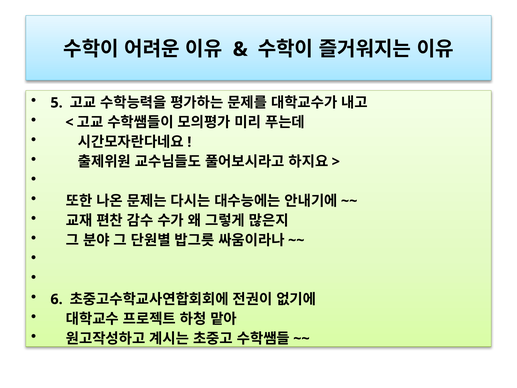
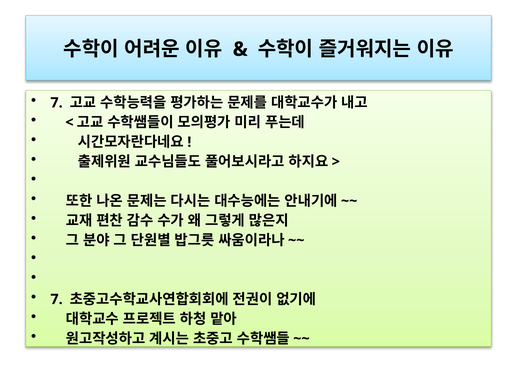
5 at (57, 103): 5 -> 7
6 at (57, 299): 6 -> 7
